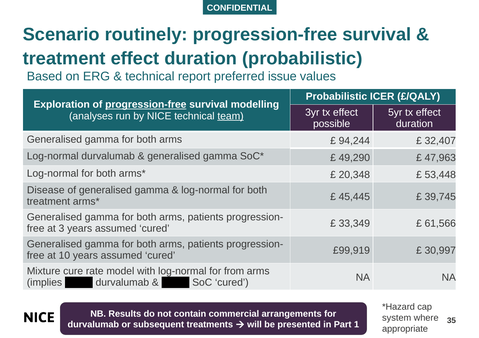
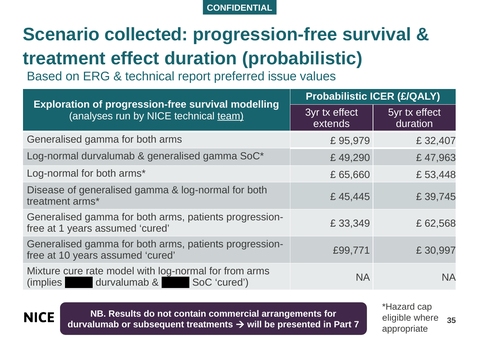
routinely: routinely -> collected
progression-free at (146, 105) underline: present -> none
possible: possible -> extends
94,244: 94,244 -> 95,979
20,348: 20,348 -> 65,660
3: 3 -> 1
61,566: 61,566 -> 62,568
£99,919: £99,919 -> £99,771
system: system -> eligible
1: 1 -> 7
